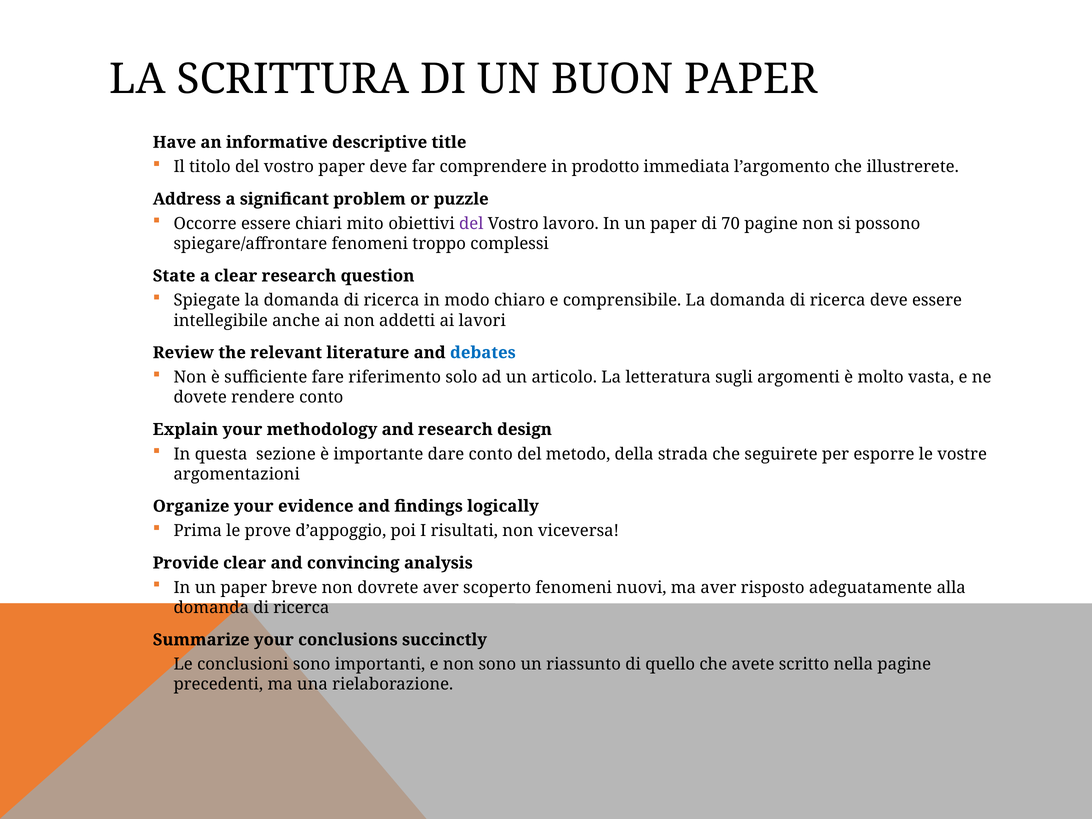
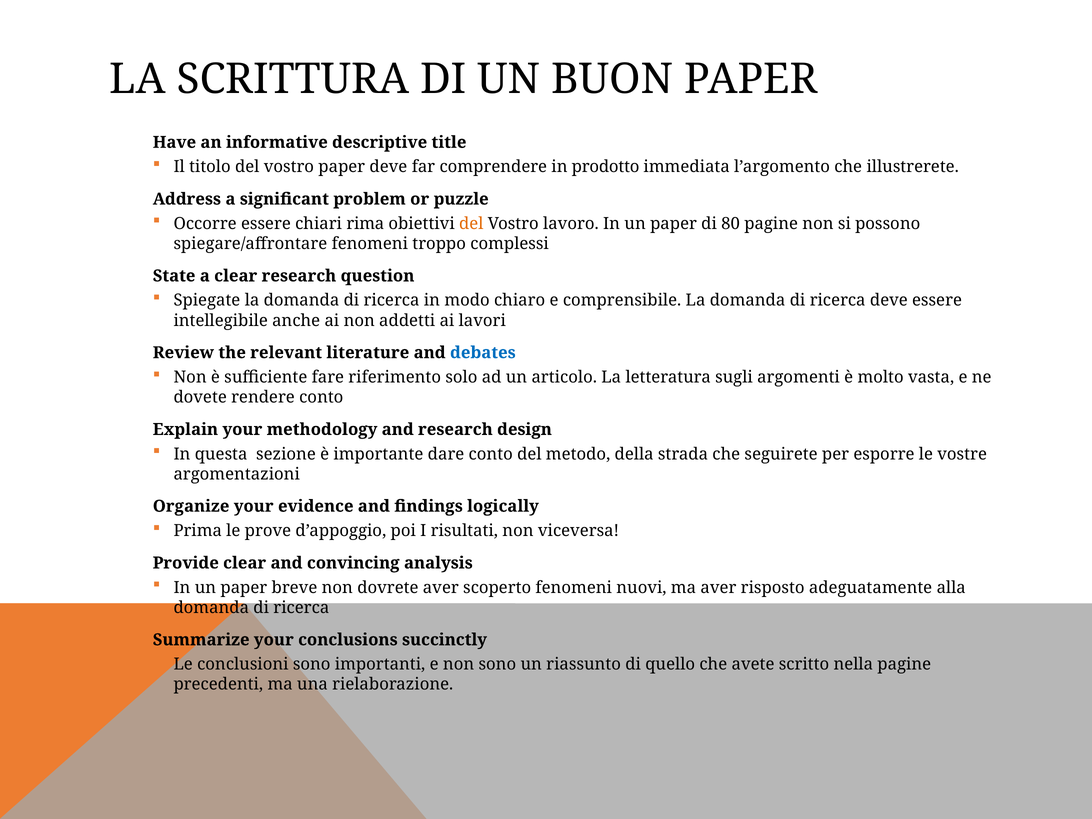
mito: mito -> rima
del at (471, 224) colour: purple -> orange
70: 70 -> 80
